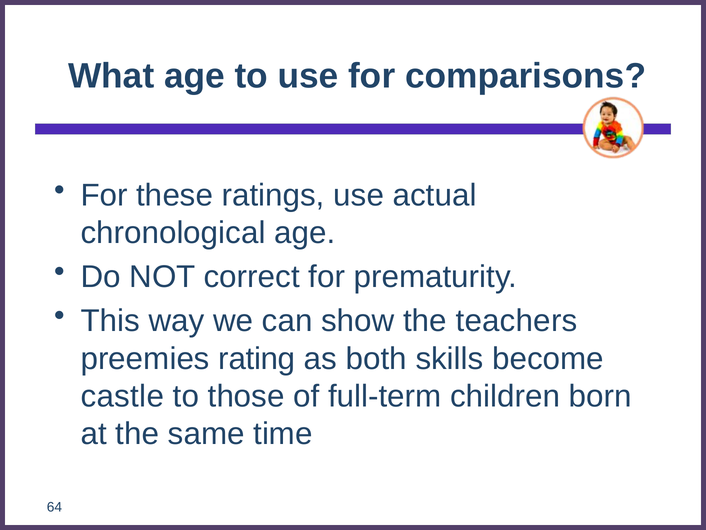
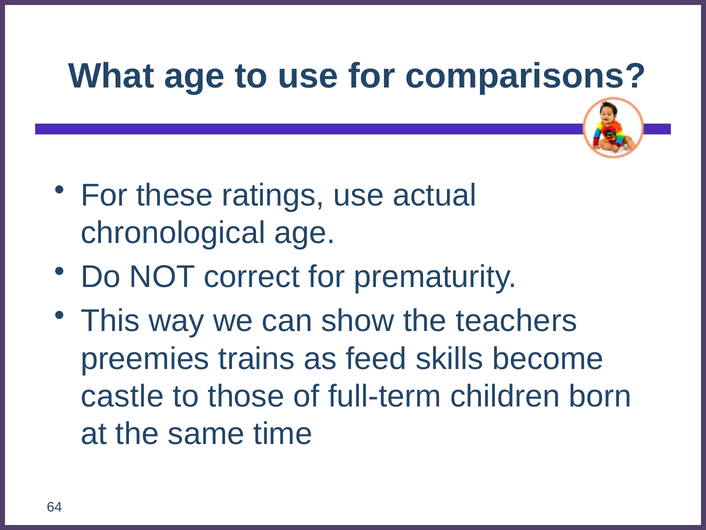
rating: rating -> trains
both: both -> feed
